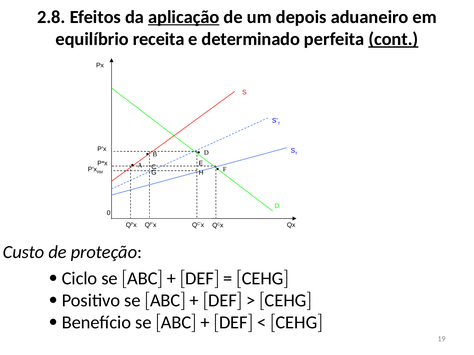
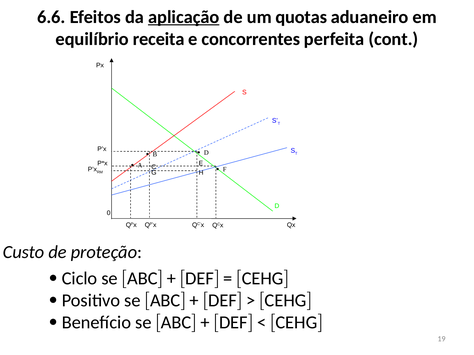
2.8: 2.8 -> 6.6
depois: depois -> quotas
determinado: determinado -> concorrentes
cont underline: present -> none
